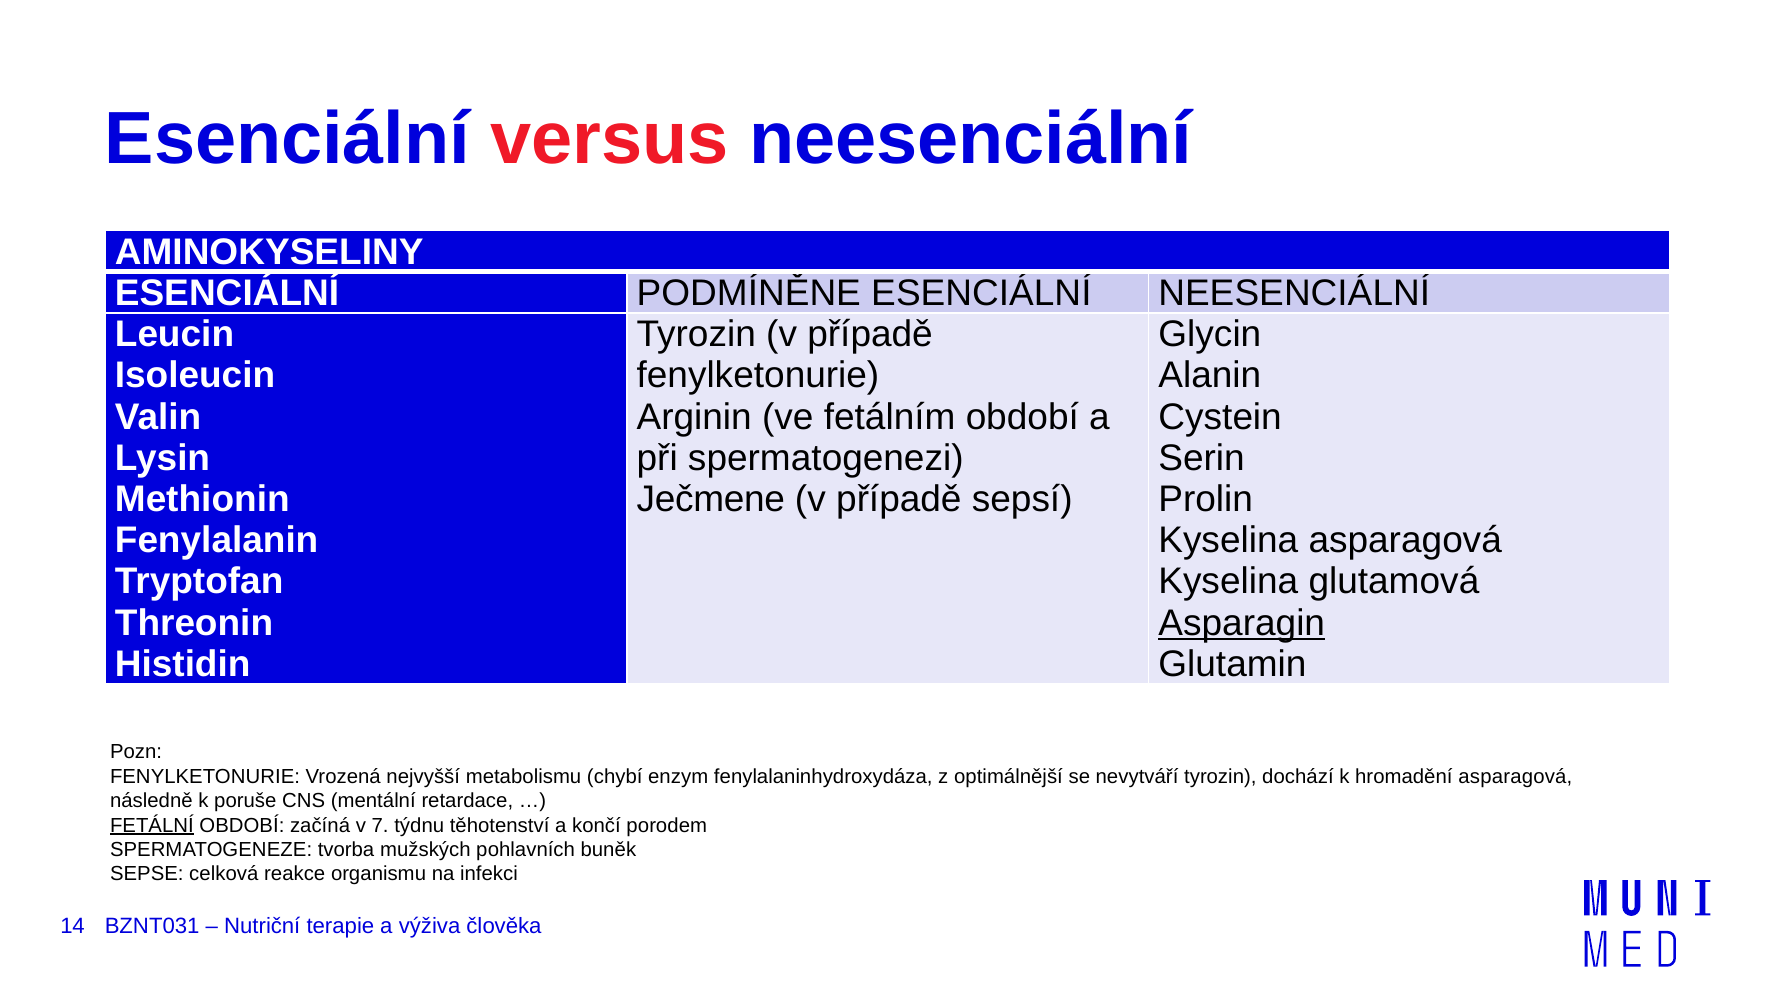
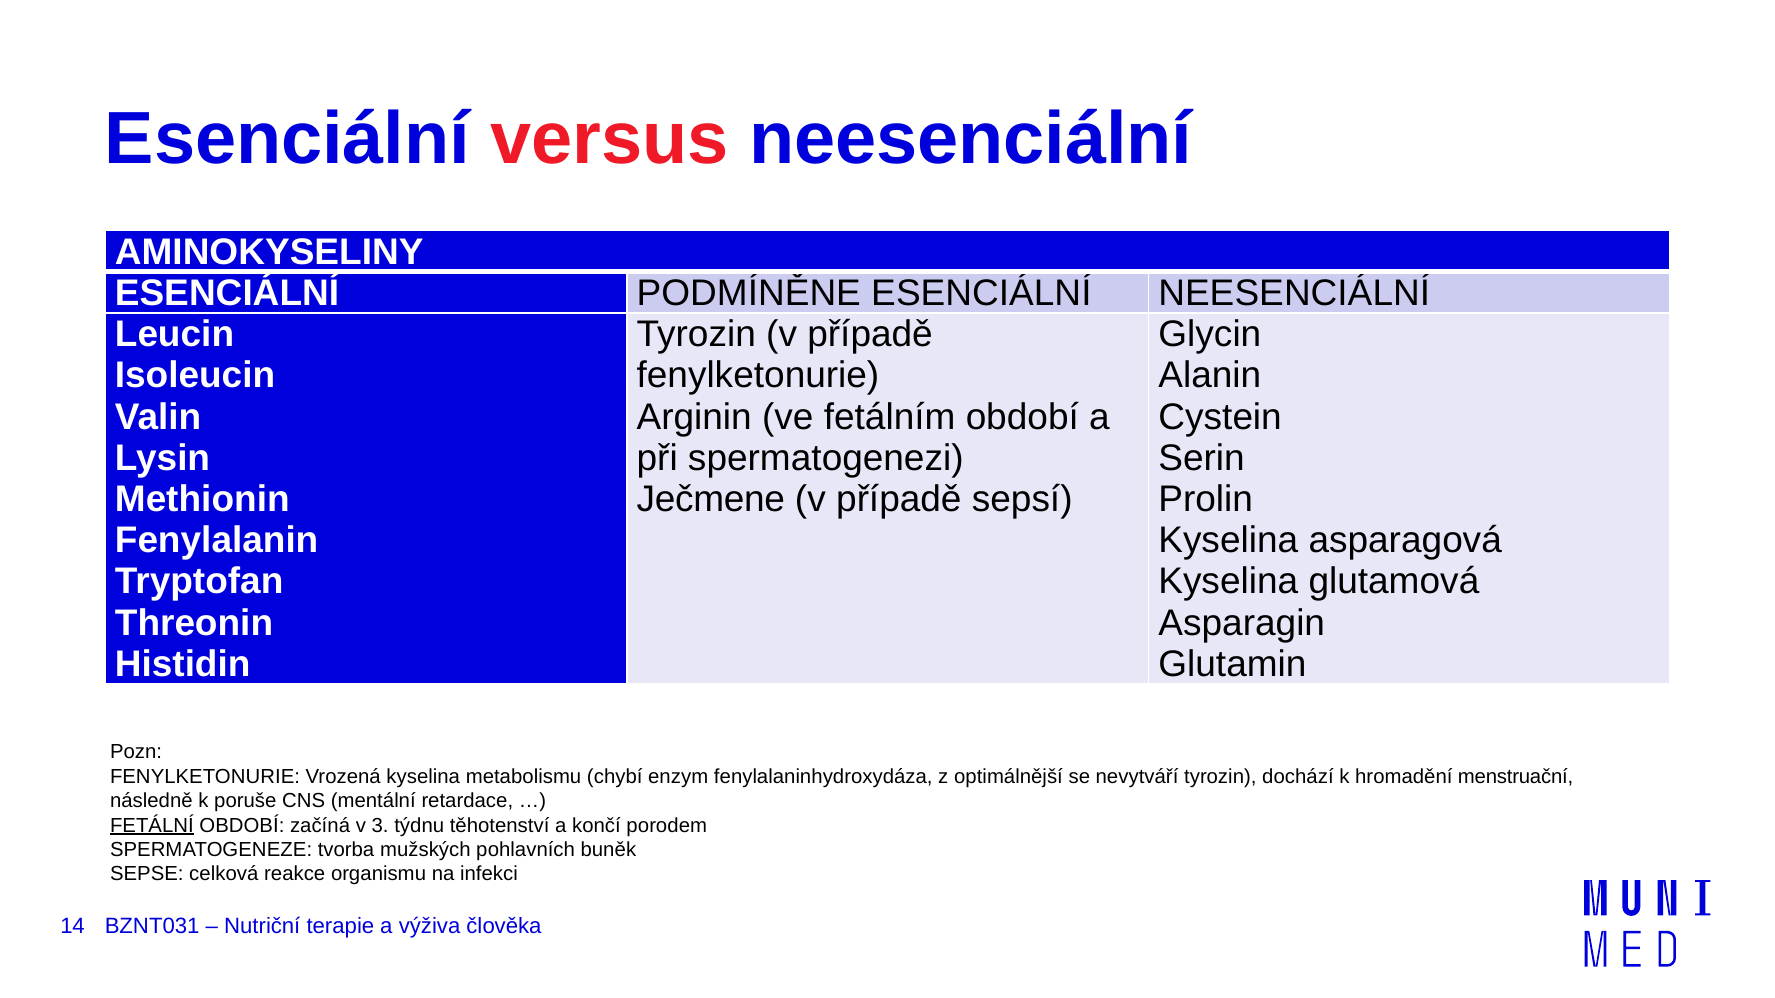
Asparagin underline: present -> none
Vrozená nejvyšší: nejvyšší -> kyselina
hromadění asparagová: asparagová -> menstruační
7: 7 -> 3
